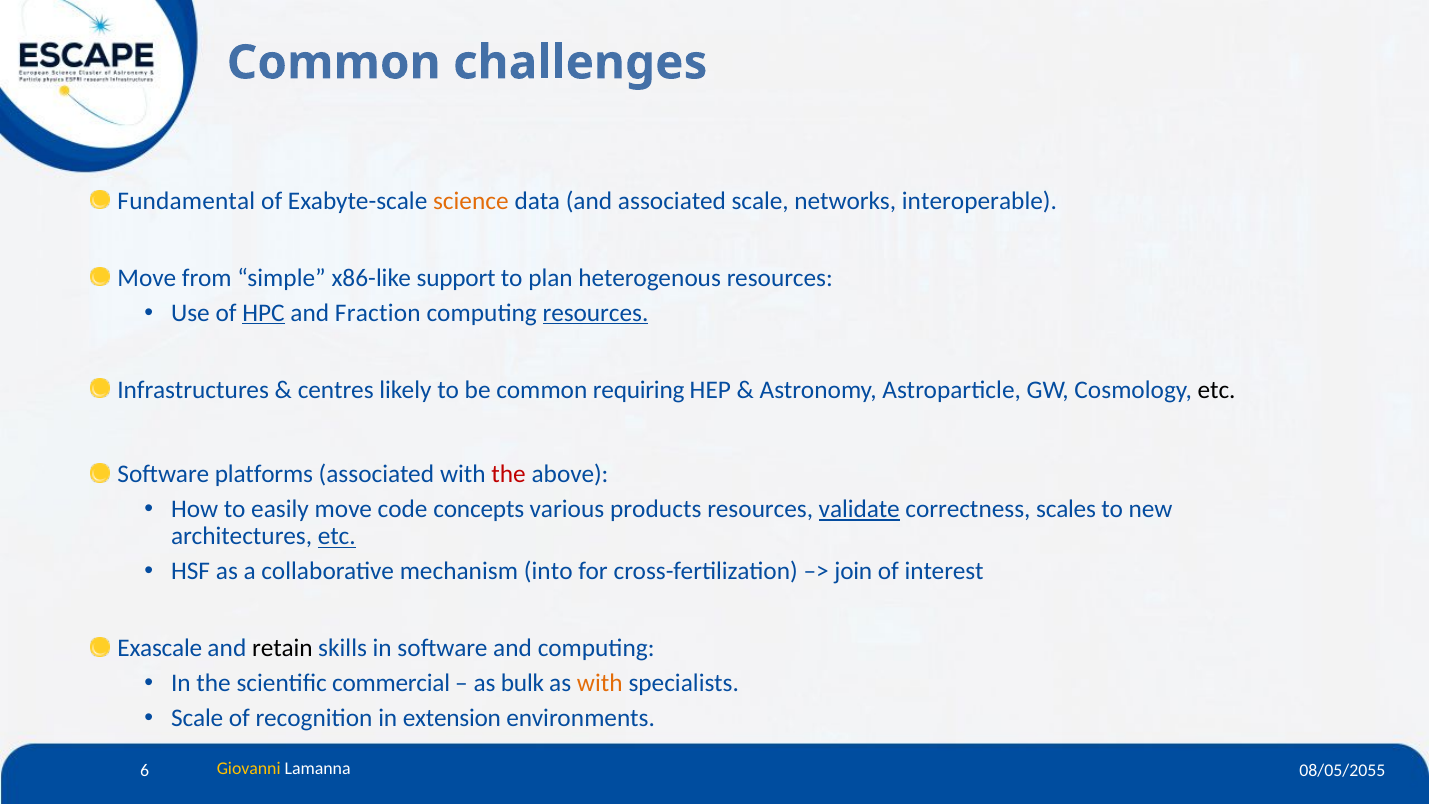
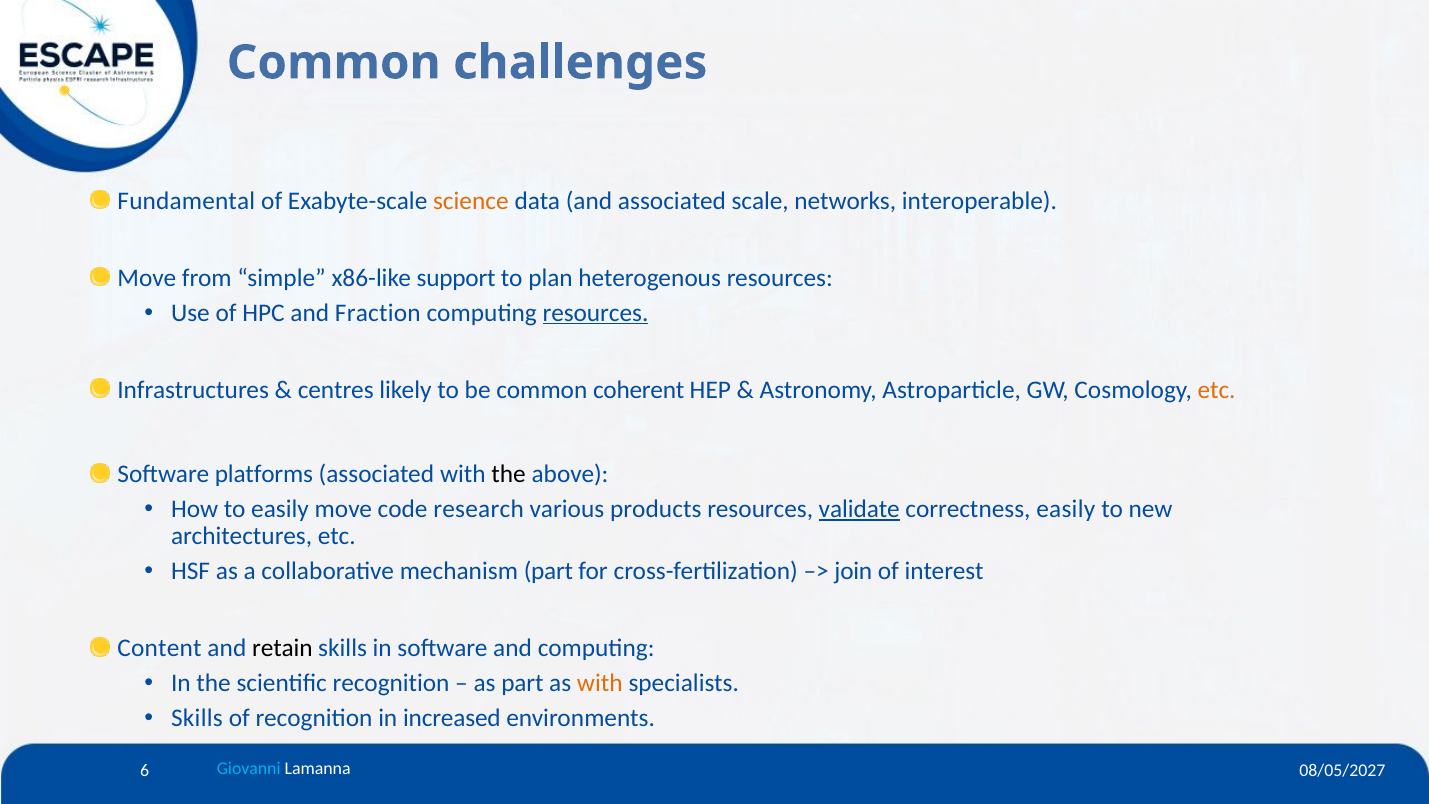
HPC underline: present -> none
requiring: requiring -> coherent
etc at (1217, 390) colour: black -> orange
the at (509, 474) colour: red -> black
concepts: concepts -> research
correctness scales: scales -> easily
etc at (337, 536) underline: present -> none
mechanism into: into -> part
Exascale: Exascale -> Content
scientific commercial: commercial -> recognition
as bulk: bulk -> part
Scale at (197, 718): Scale -> Skills
extension: extension -> increased
Giovanni colour: yellow -> light blue
08/05/2055: 08/05/2055 -> 08/05/2027
